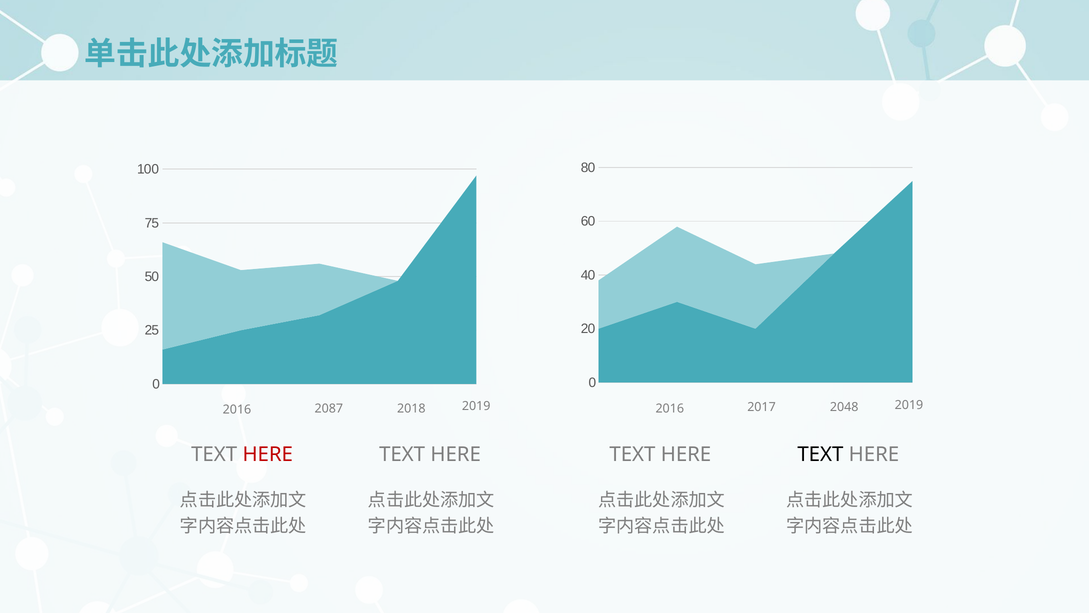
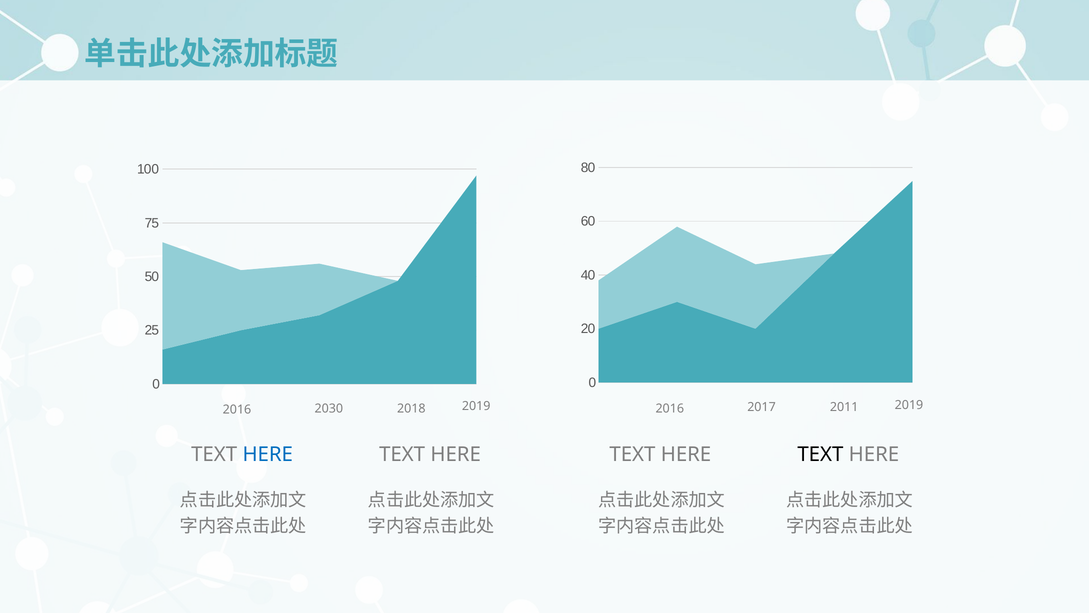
2087: 2087 -> 2030
2048: 2048 -> 2011
HERE at (268, 454) colour: red -> blue
